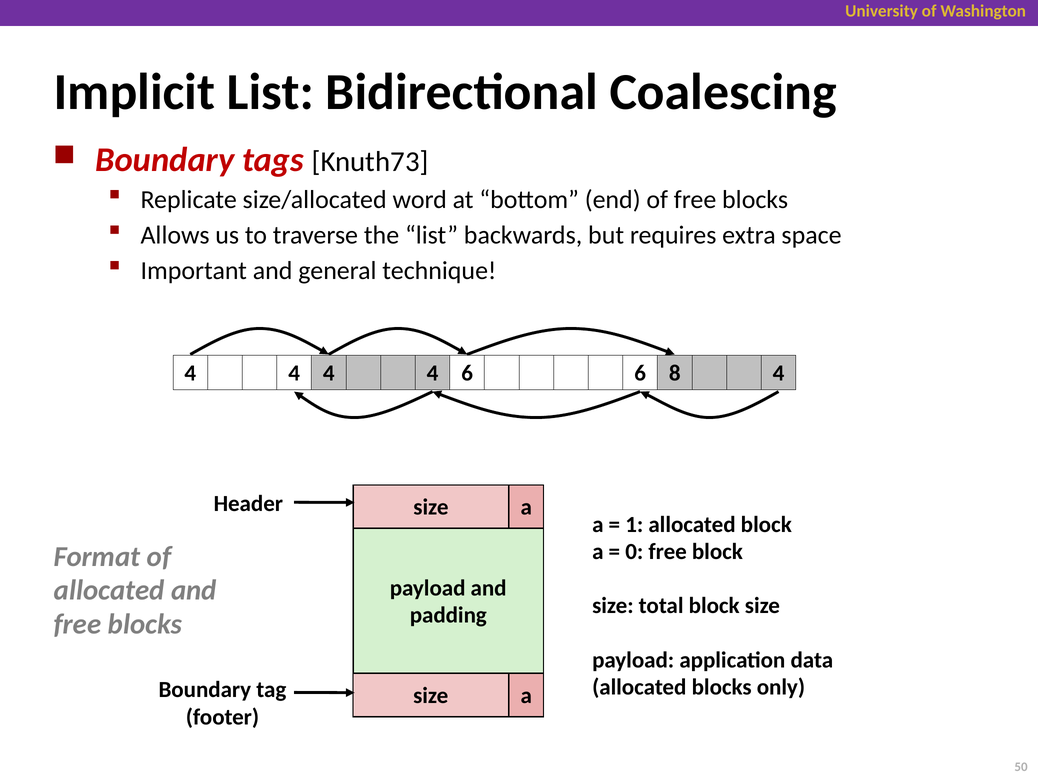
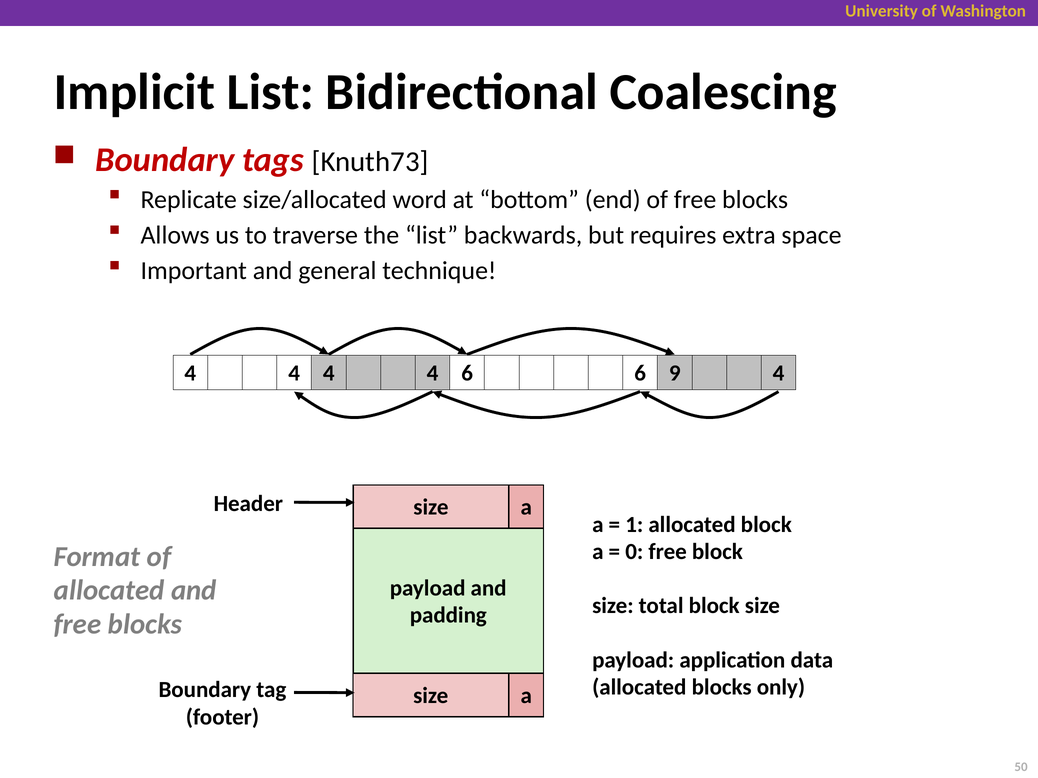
8: 8 -> 9
